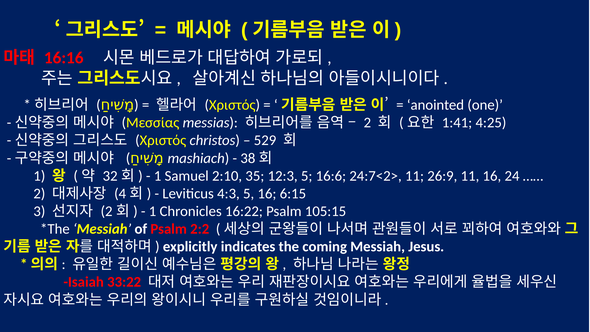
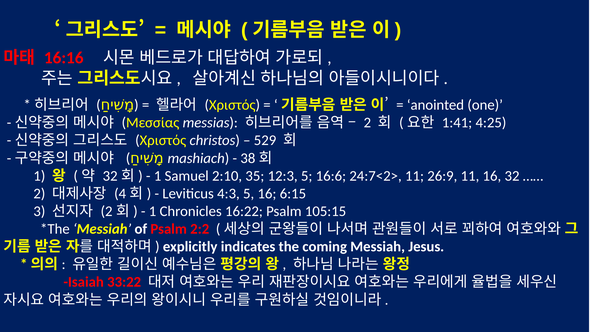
24: 24 -> 32
